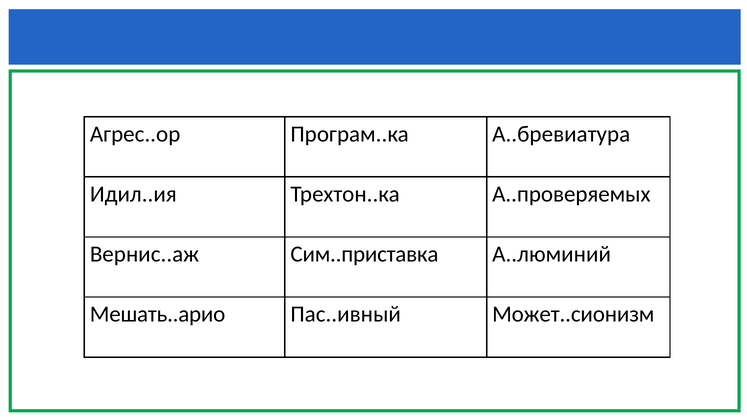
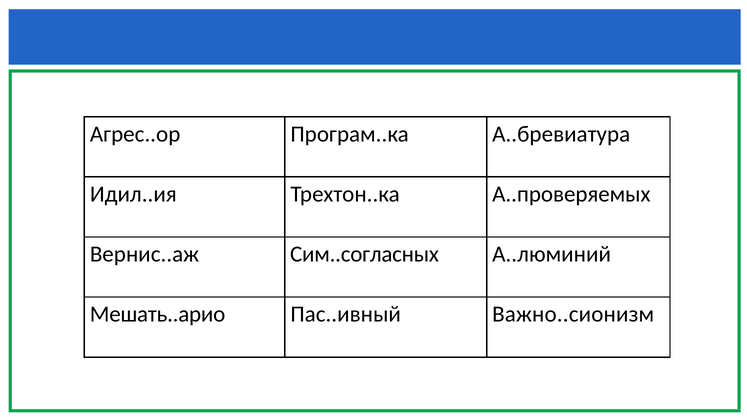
Сим..приставка: Сим..приставка -> Сим..согласных
Может..сионизм: Может..сионизм -> Важно..сионизм
